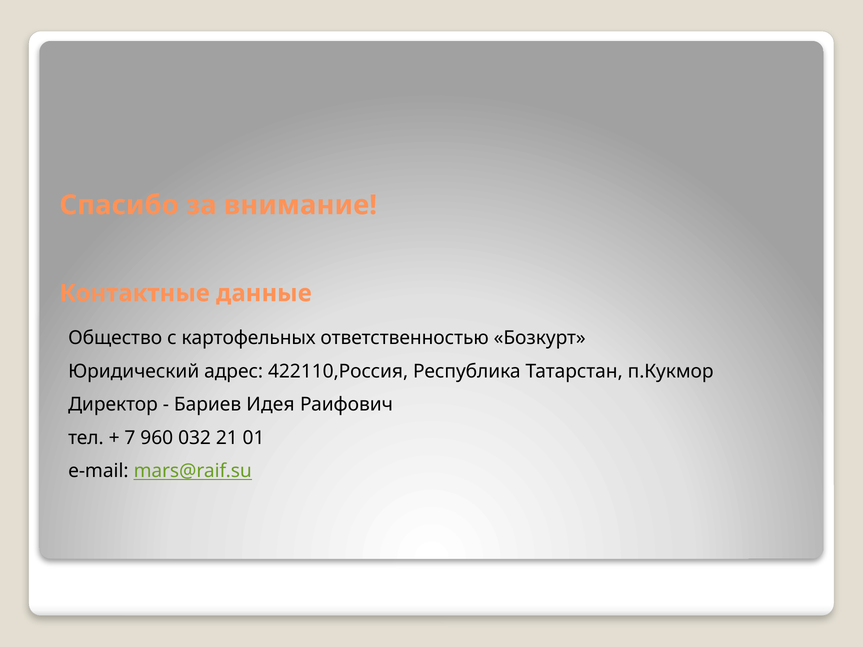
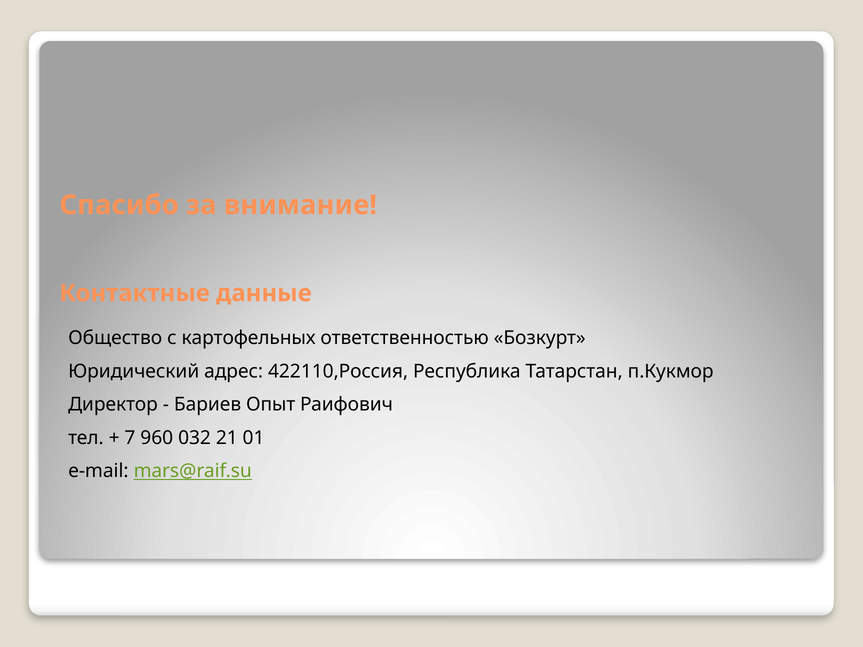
Идея: Идея -> Опыт
